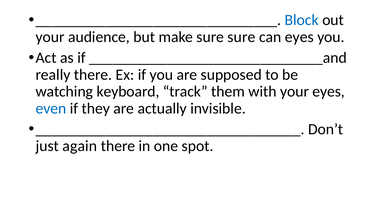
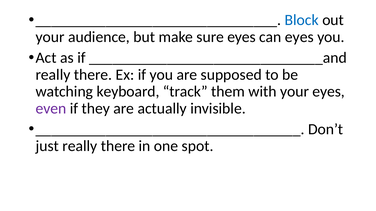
sure sure: sure -> eyes
even colour: blue -> purple
just again: again -> really
